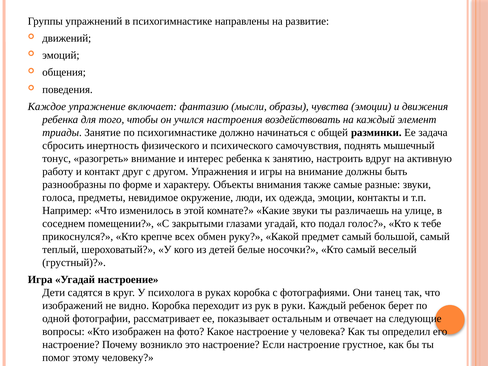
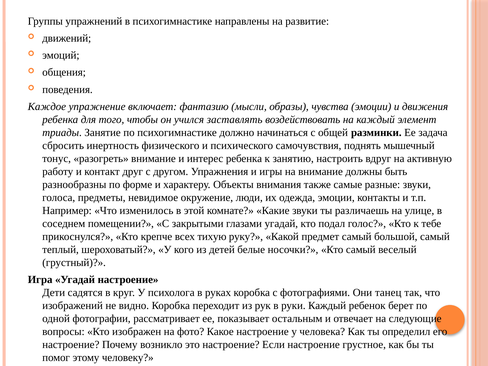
настроения: настроения -> заставлять
обмен: обмен -> тихую
